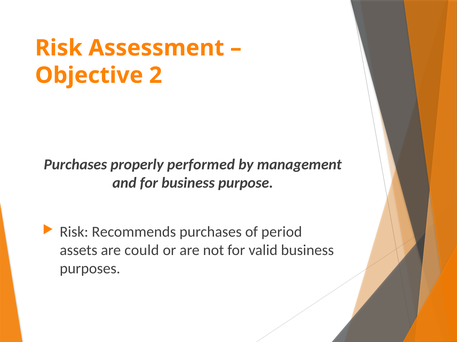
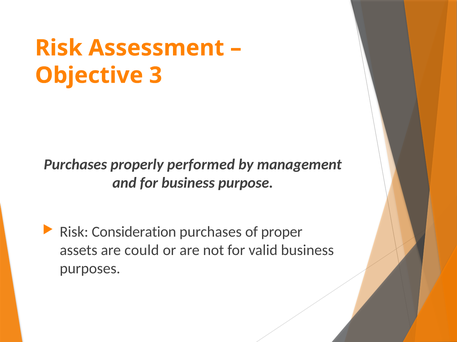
2: 2 -> 3
Recommends: Recommends -> Consideration
period: period -> proper
